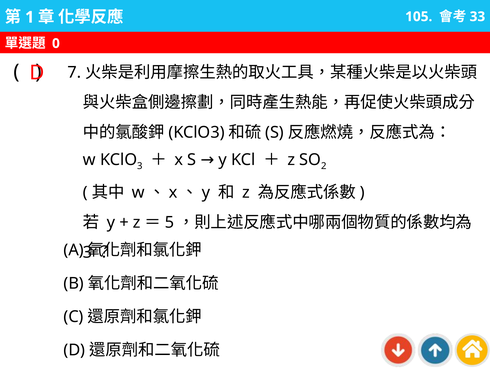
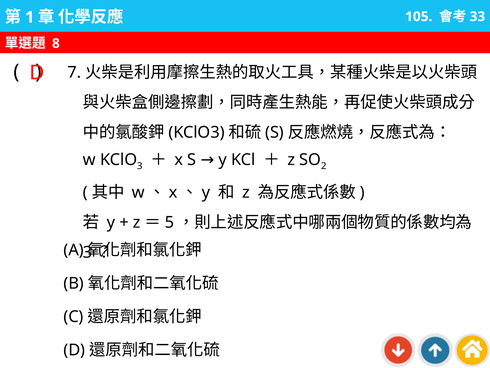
0: 0 -> 8
